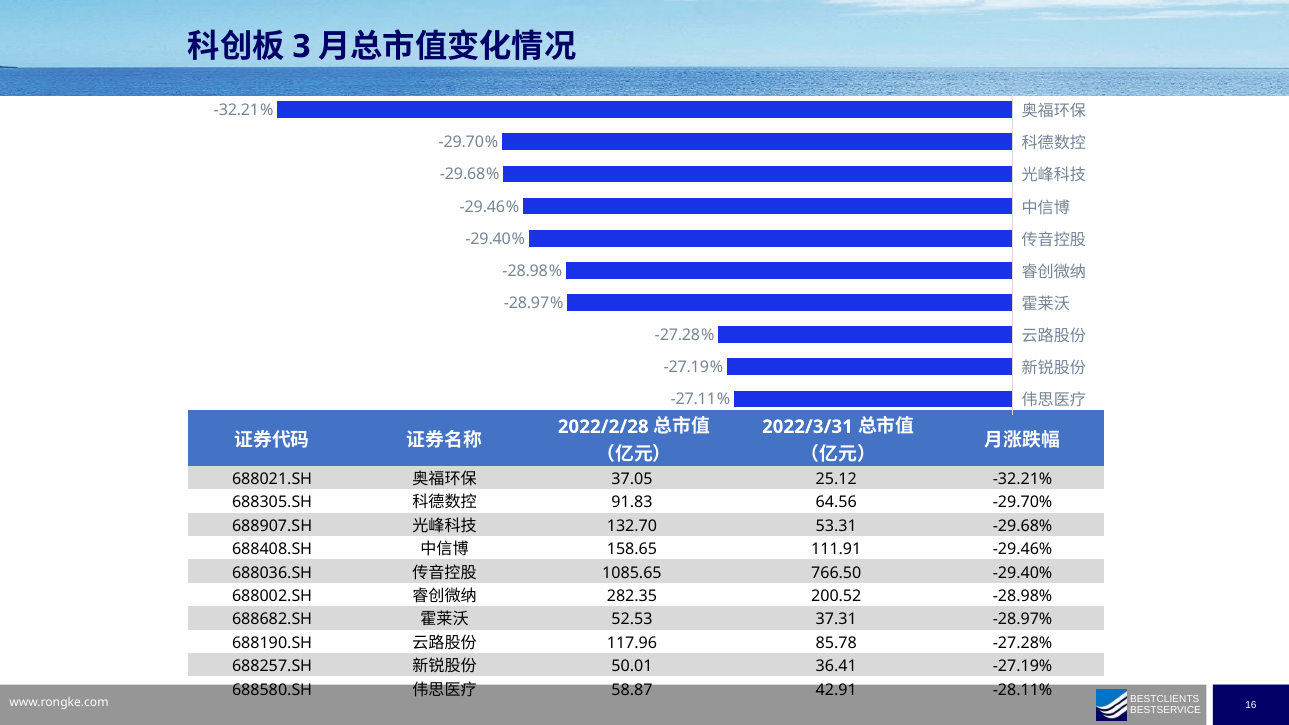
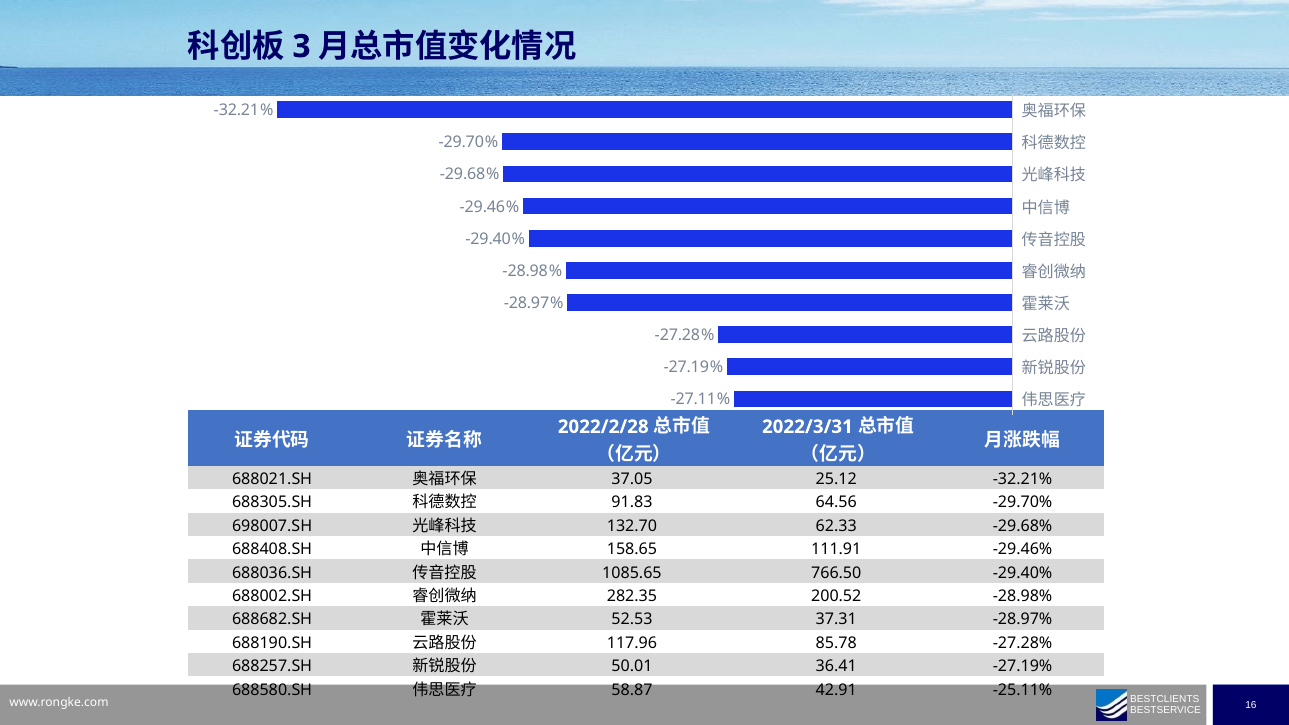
688907.SH: 688907.SH -> 698007.SH
53.31: 53.31 -> 62.33
-28.11%: -28.11% -> -25.11%
